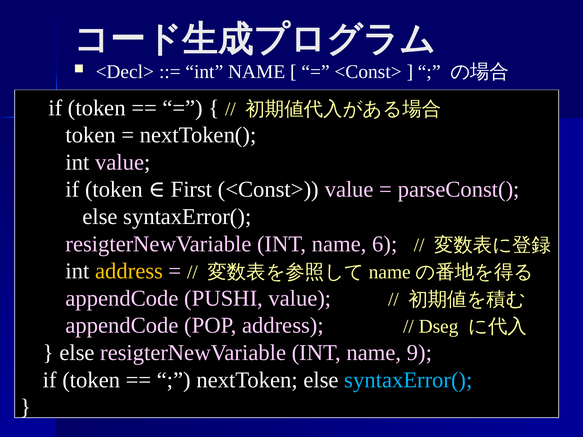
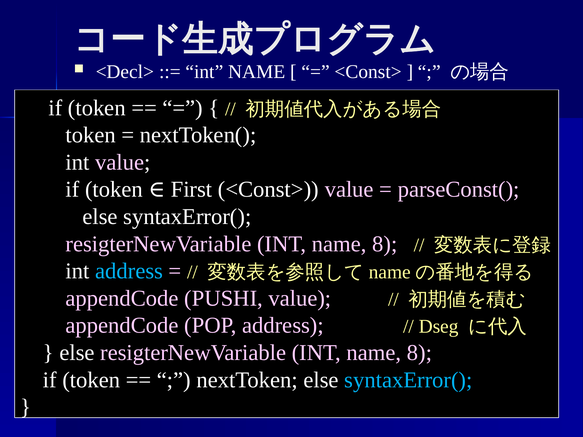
6 at (385, 244): 6 -> 8
address at (129, 271) colour: yellow -> light blue
9 at (419, 353): 9 -> 8
